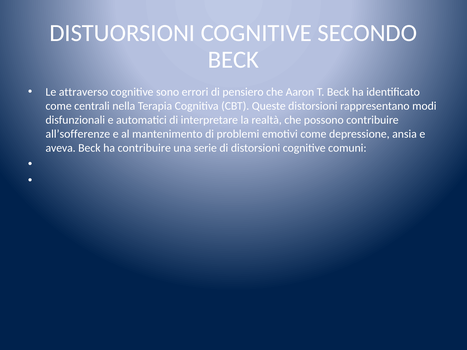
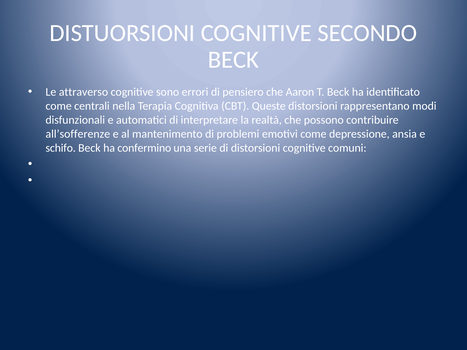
aveva: aveva -> schifo
ha contribuire: contribuire -> confermino
